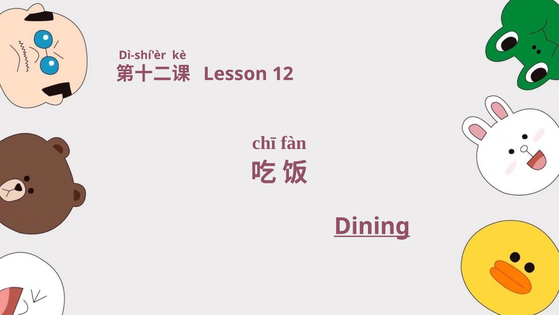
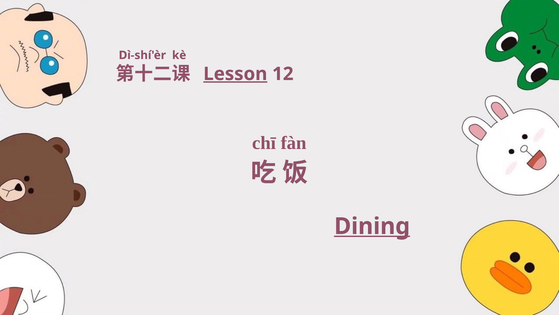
Lesson underline: none -> present
